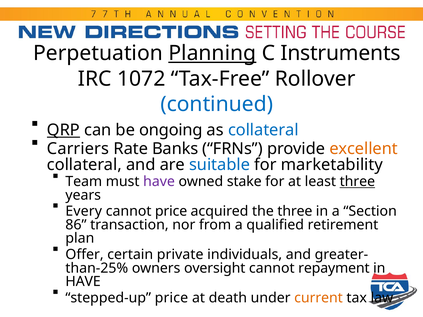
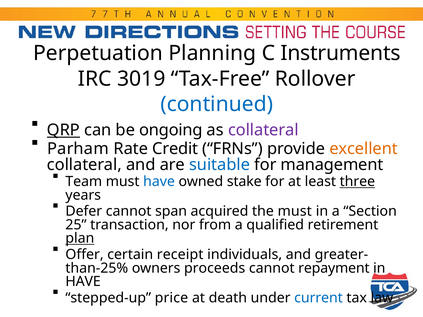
Planning underline: present -> none
1072: 1072 -> 3019
collateral at (263, 130) colour: blue -> purple
Carriers: Carriers -> Parham
Banks: Banks -> Credit
marketability: marketability -> management
have at (159, 182) colour: purple -> blue
Every: Every -> Defer
cannot price: price -> span
the three: three -> must
86: 86 -> 25
plan underline: none -> present
private: private -> receipt
oversight: oversight -> proceeds
current colour: orange -> blue
